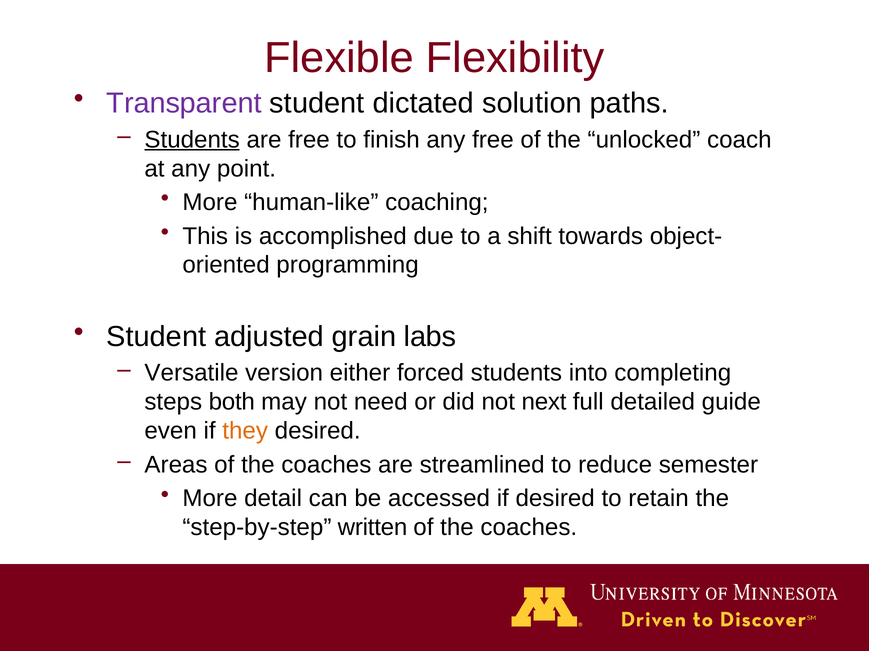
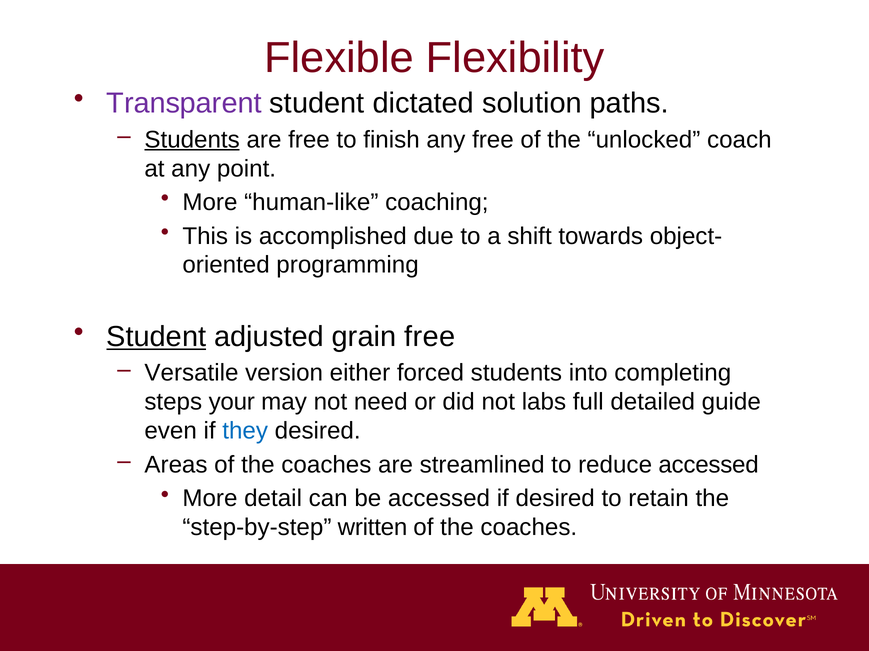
Student at (156, 337) underline: none -> present
grain labs: labs -> free
both: both -> your
next: next -> labs
they colour: orange -> blue
reduce semester: semester -> accessed
